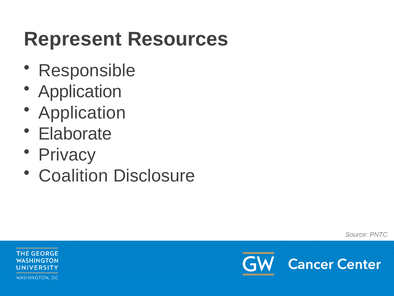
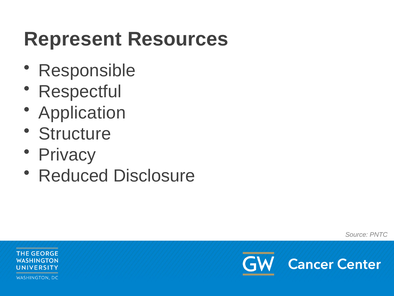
Application at (80, 92): Application -> Respectful
Elaborate: Elaborate -> Structure
Coalition: Coalition -> Reduced
